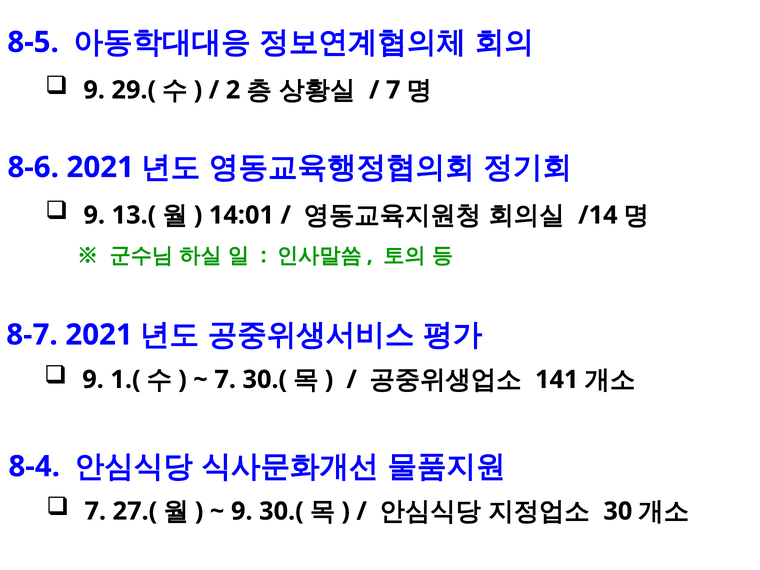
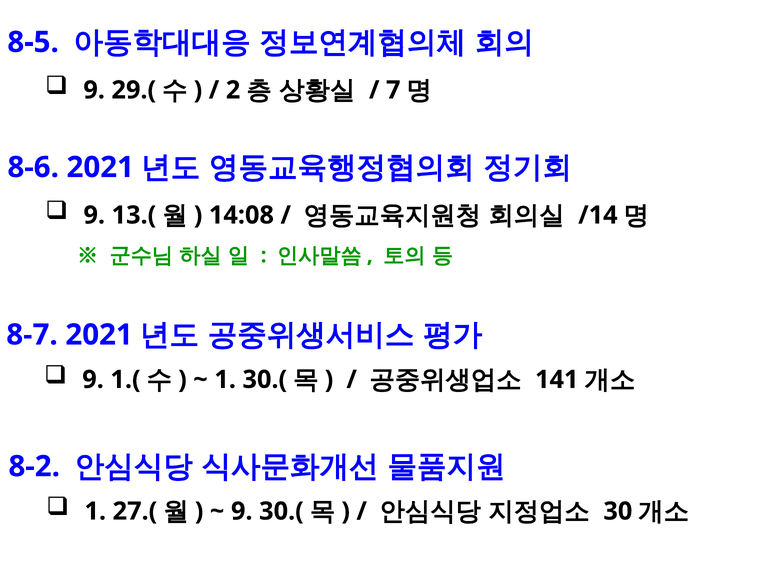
14:01: 14:01 -> 14:08
7 at (225, 380): 7 -> 1
8-4: 8-4 -> 8-2
7 at (95, 511): 7 -> 1
